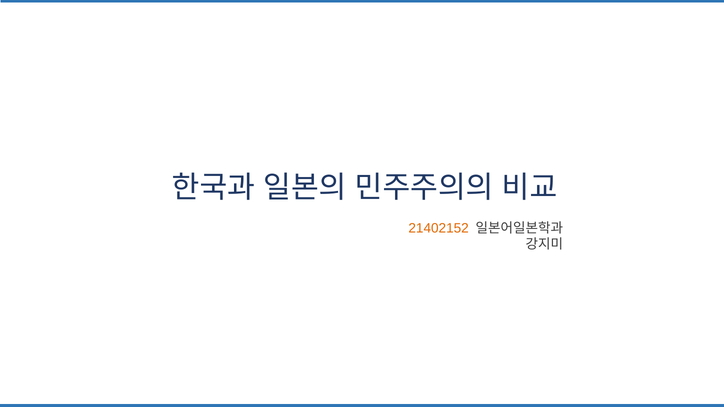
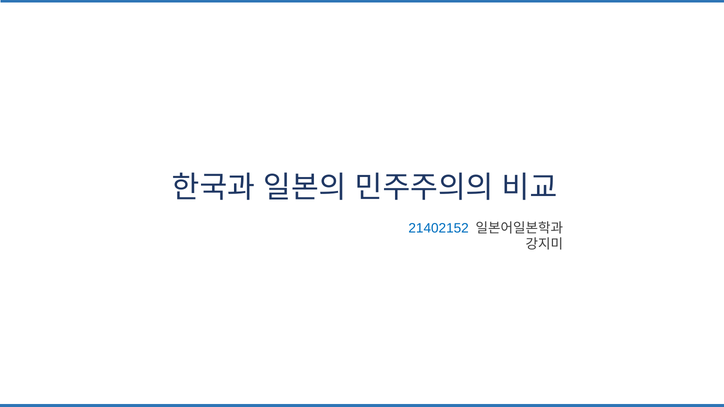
21402152 colour: orange -> blue
